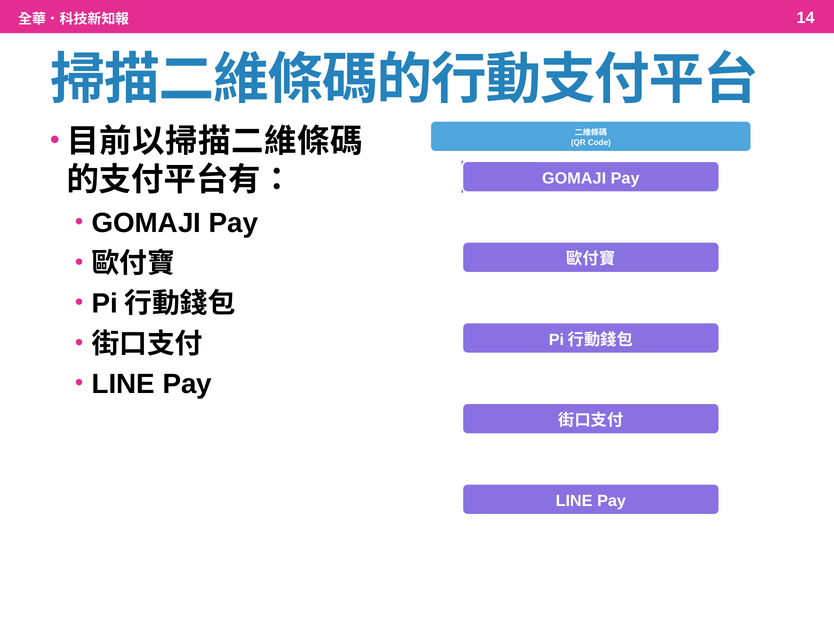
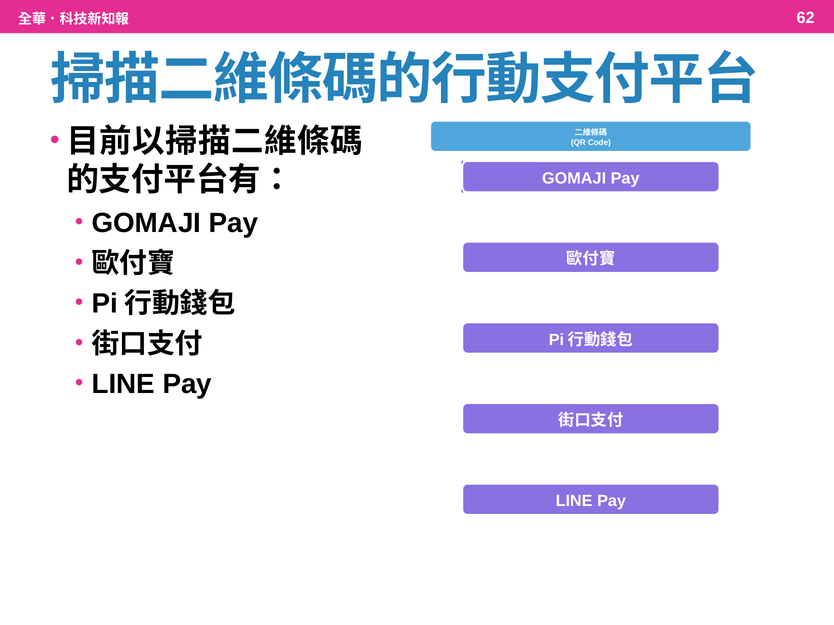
14: 14 -> 62
